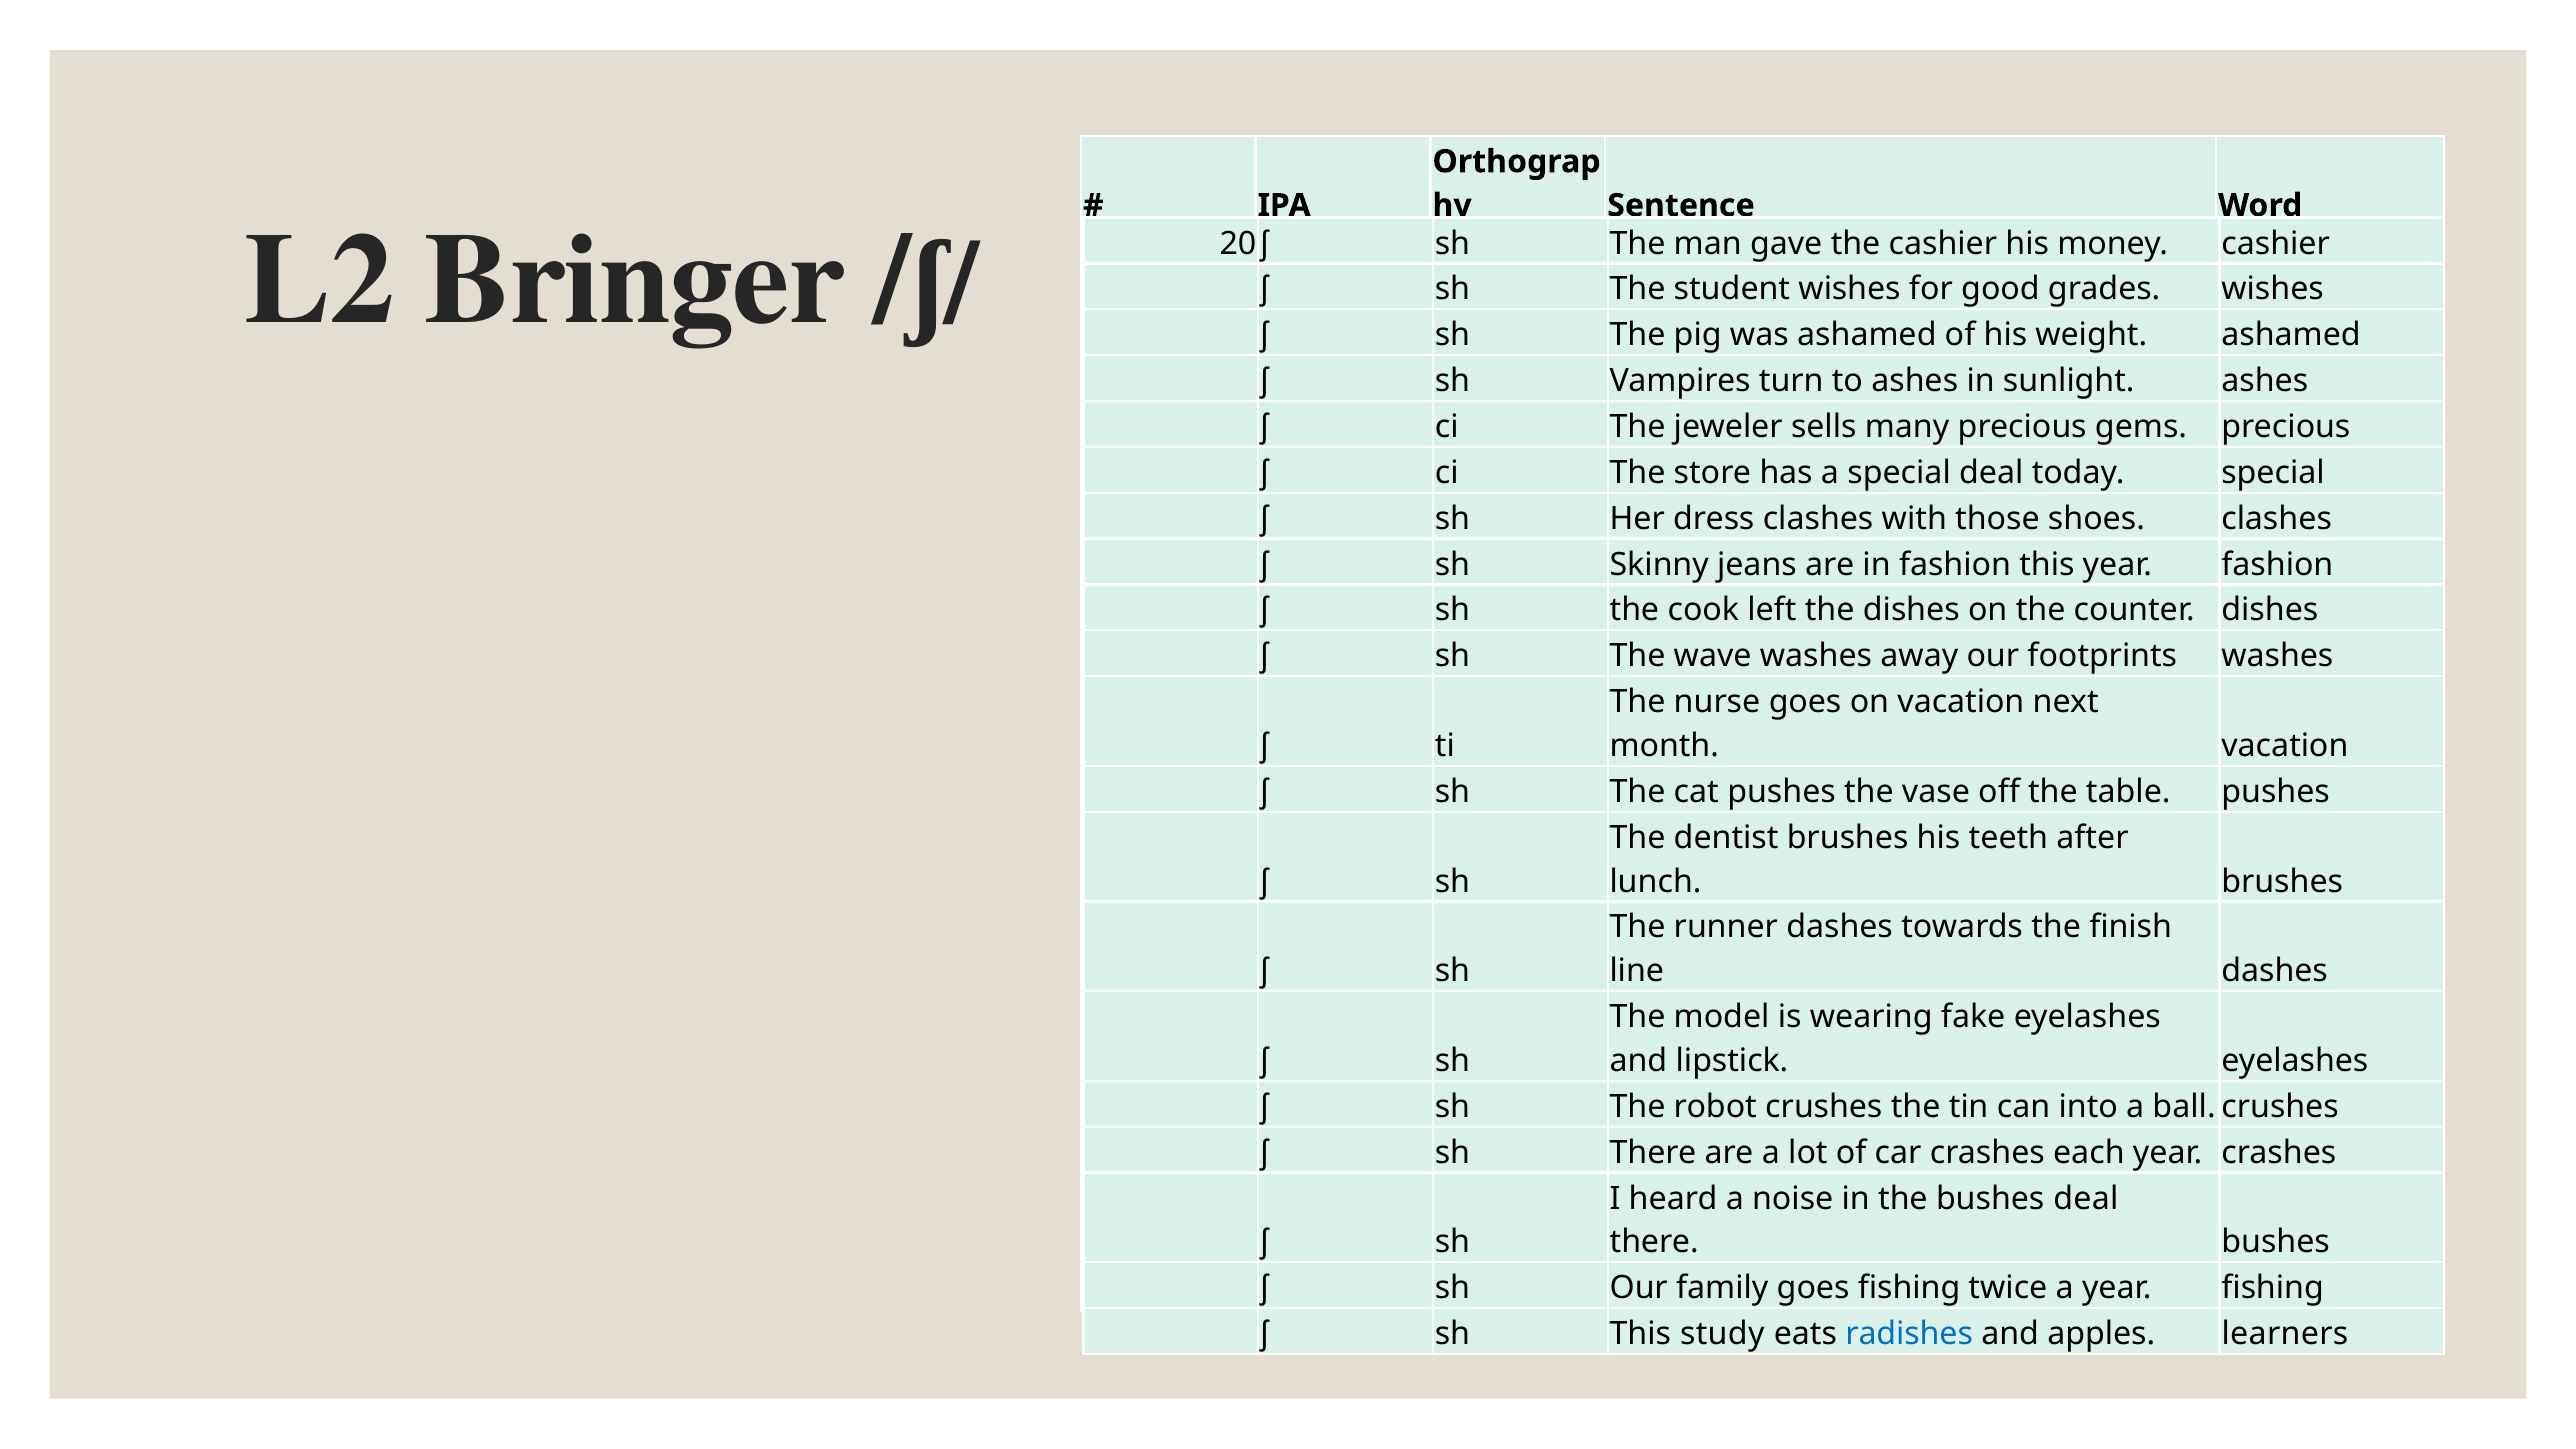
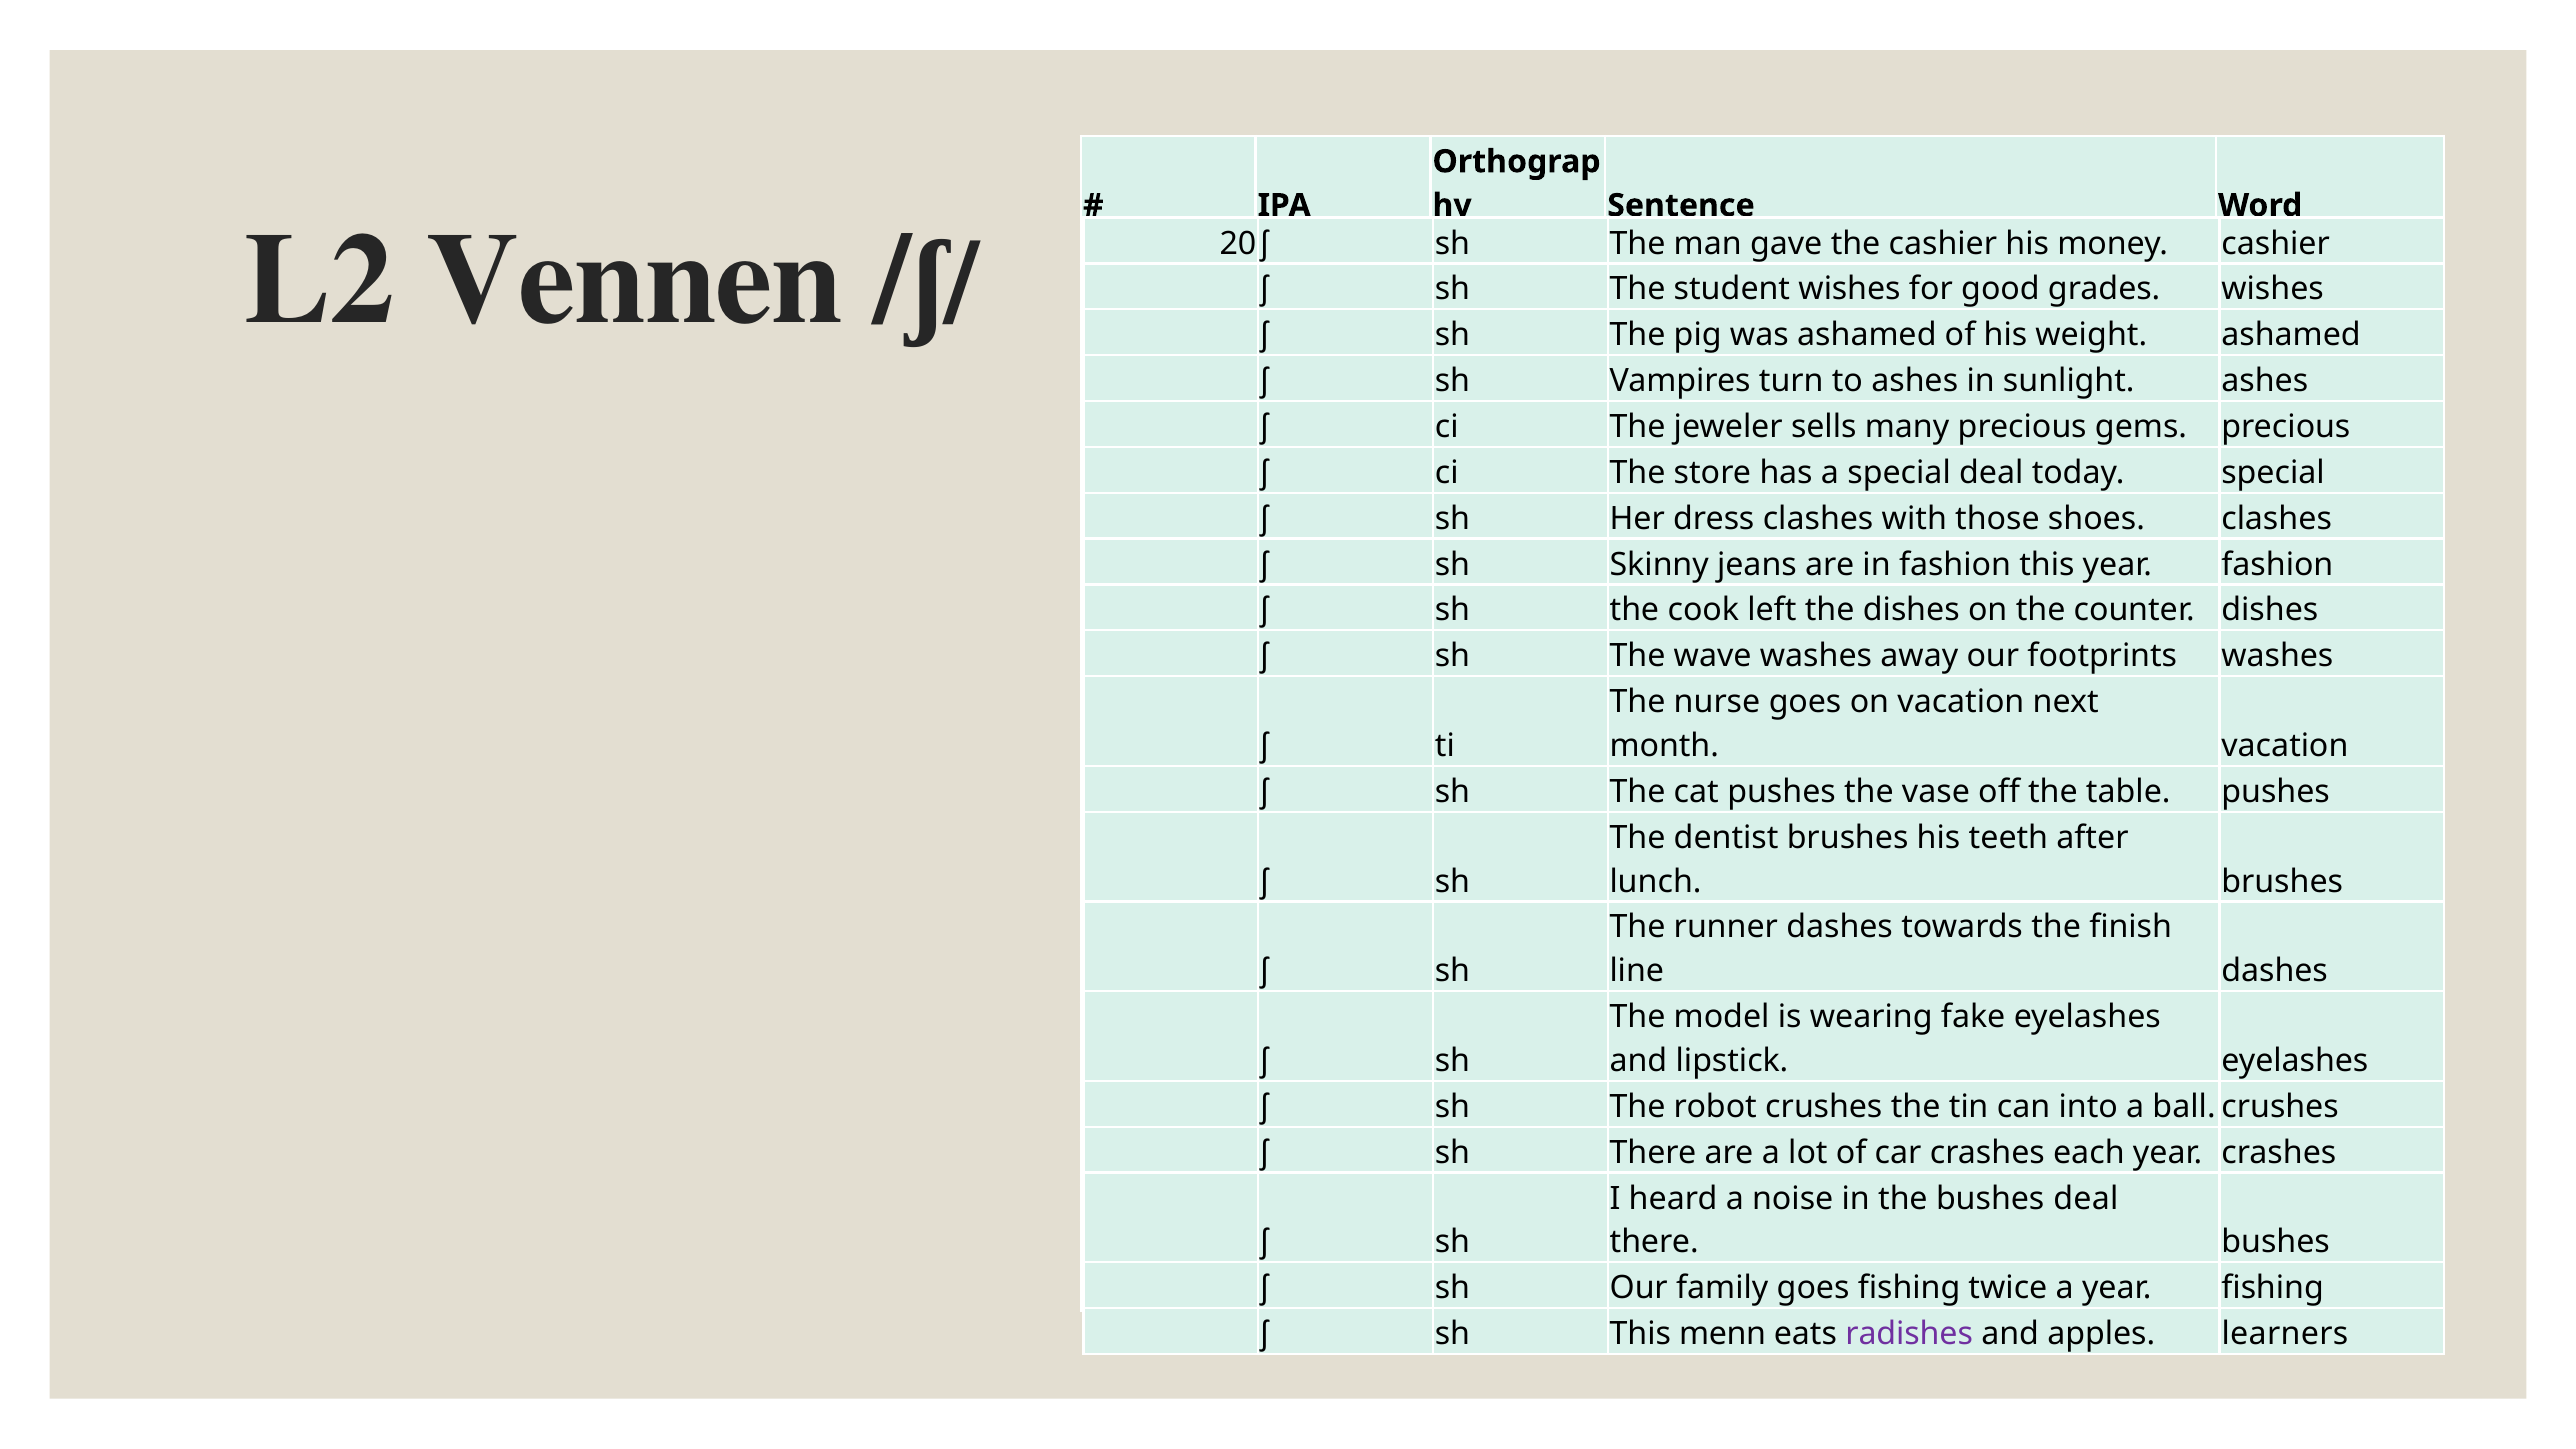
Bringer: Bringer -> Vennen
study: study -> menn
radishes colour: blue -> purple
